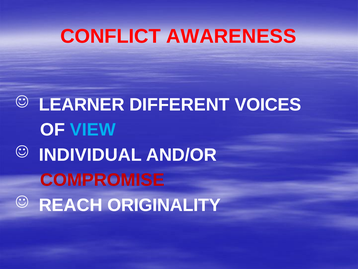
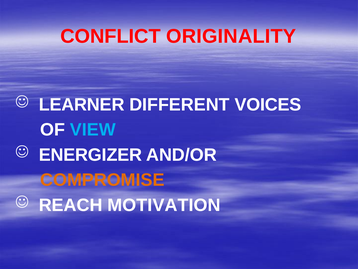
AWARENESS: AWARENESS -> ORIGINALITY
INDIVIDUAL: INDIVIDUAL -> ENERGIZER
COMPROMISE colour: red -> orange
ORIGINALITY: ORIGINALITY -> MOTIVATION
